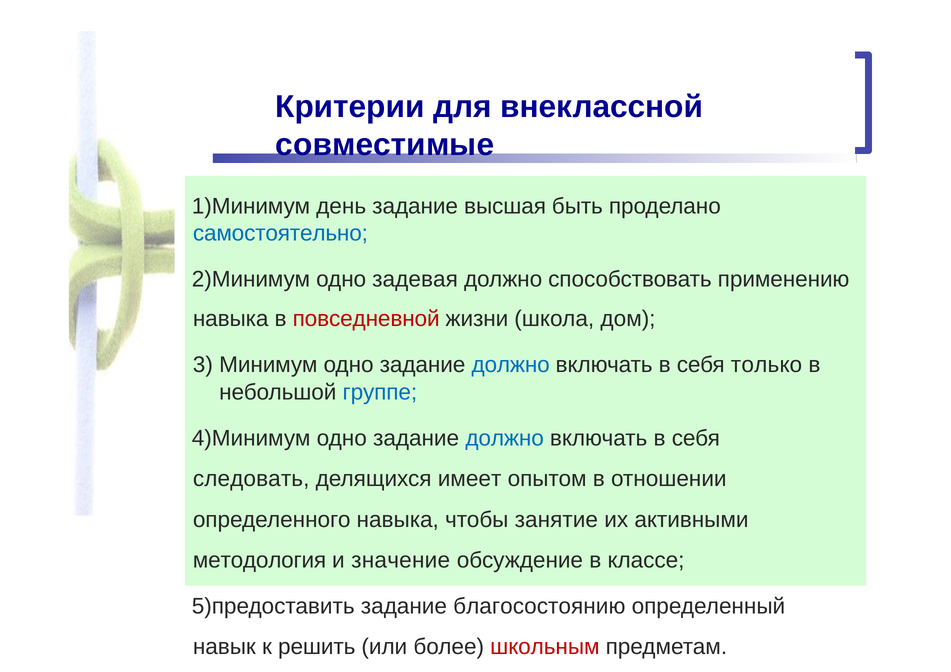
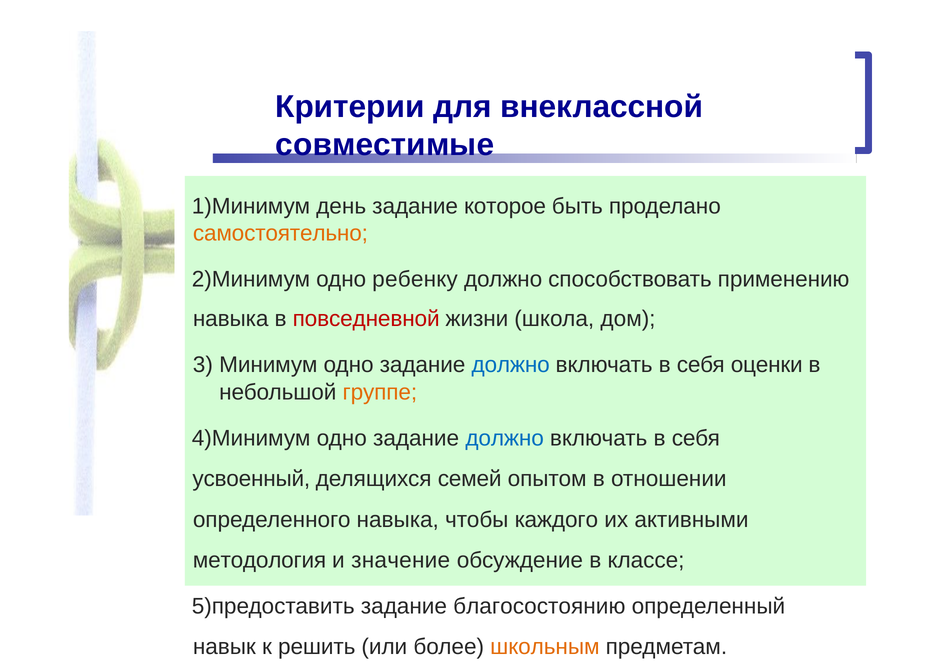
высшая: высшая -> которое
самостоятельно colour: blue -> orange
задевая: задевая -> ребенку
только: только -> оценки
группе colour: blue -> orange
следовать: следовать -> усвоенный
имеет: имеет -> семей
занятие: занятие -> каждого
школьным colour: red -> orange
